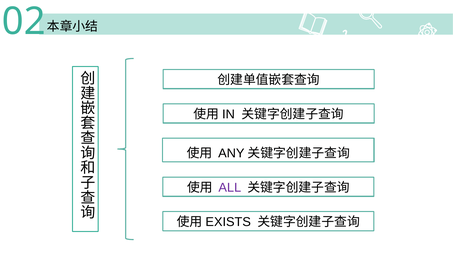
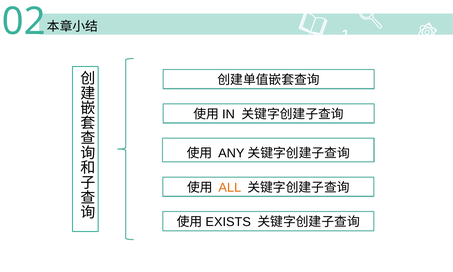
ALL colour: purple -> orange
